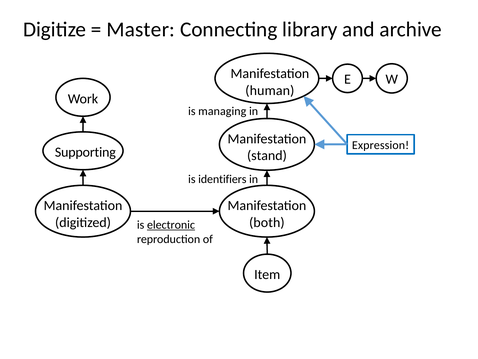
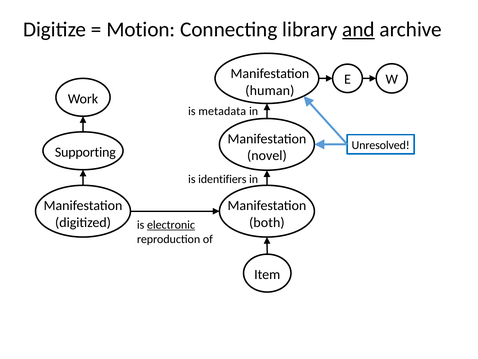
Master: Master -> Motion
and underline: none -> present
managing: managing -> metadata
Expression: Expression -> Unresolved
stand: stand -> novel
